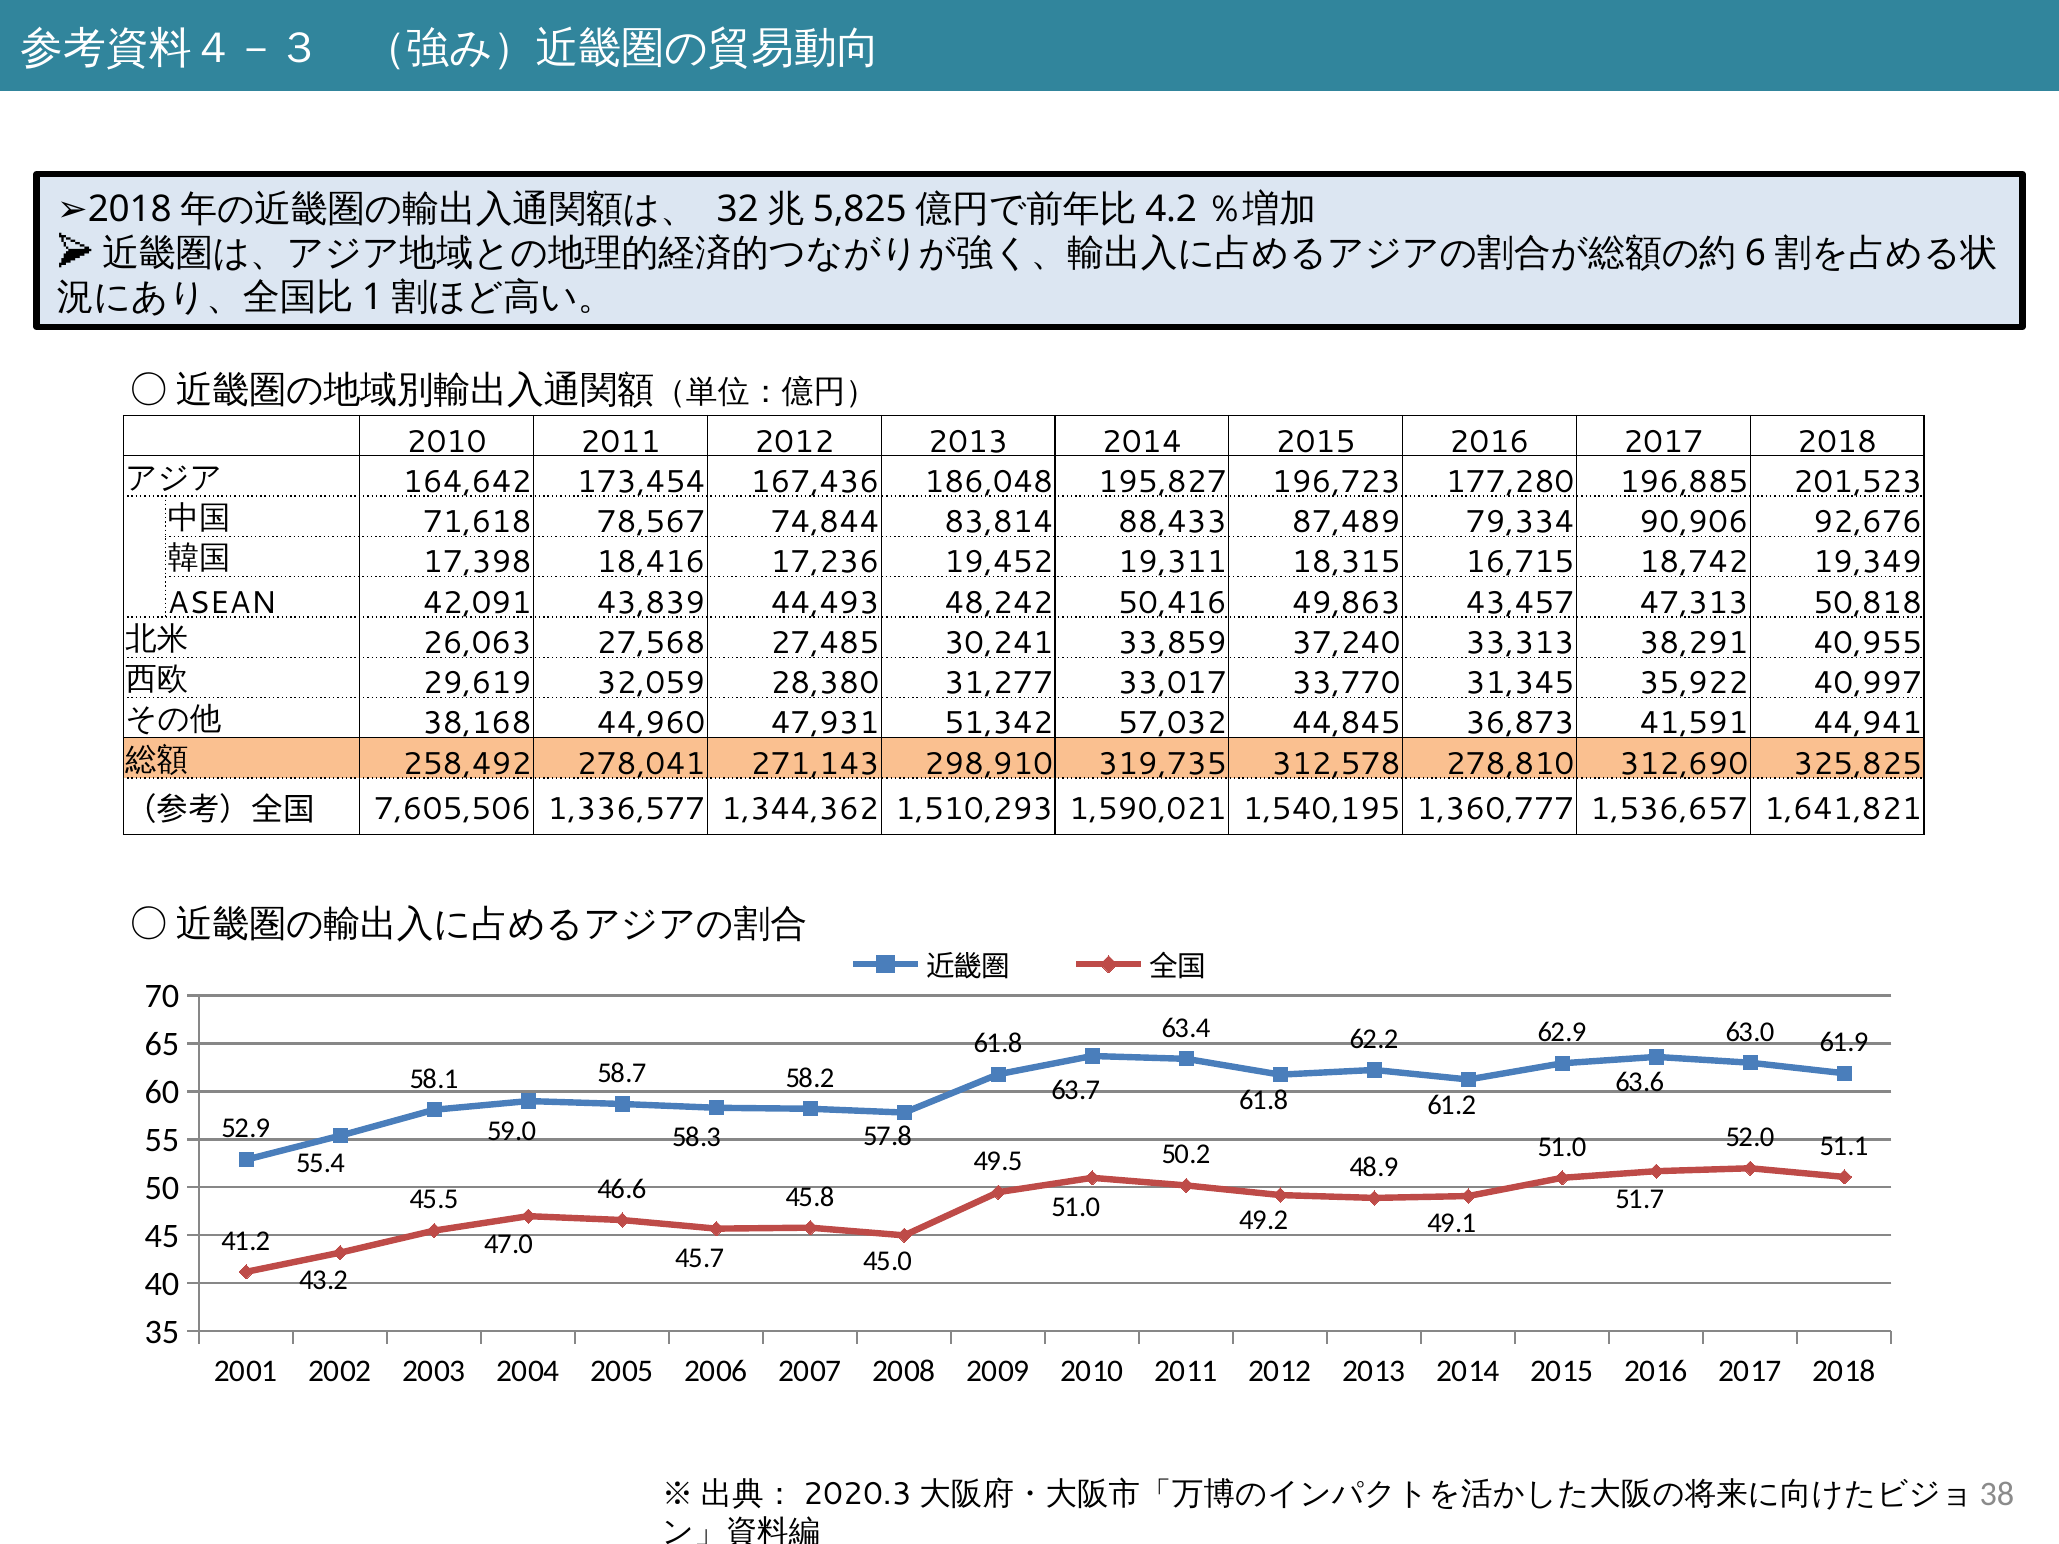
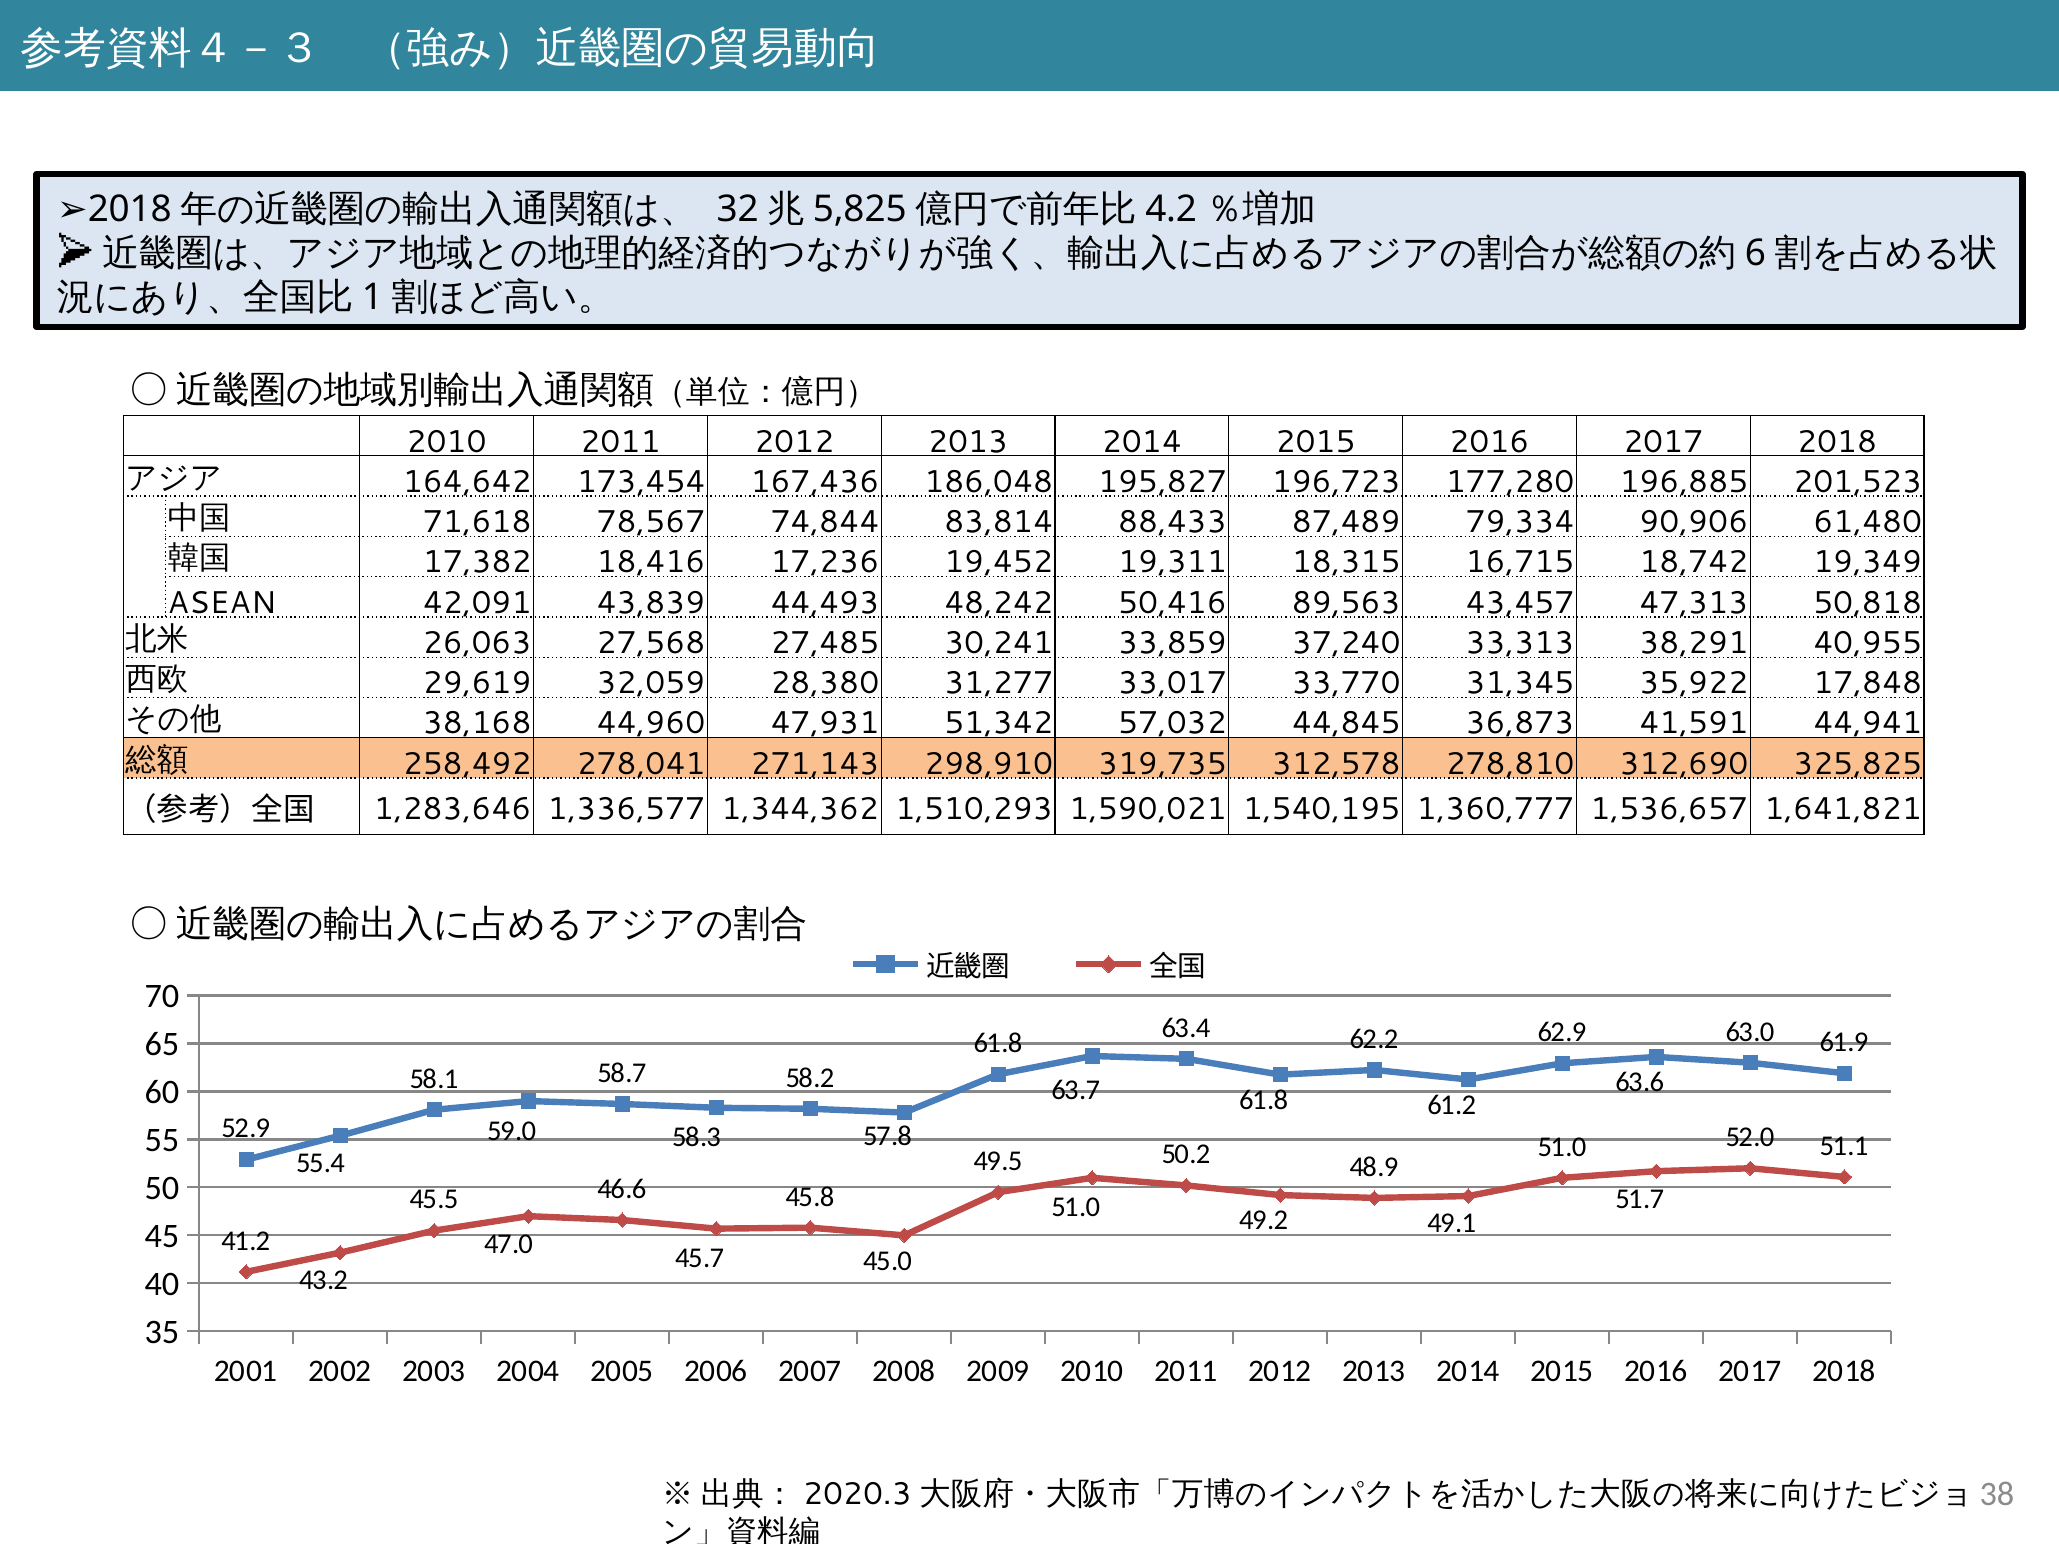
92,676: 92,676 -> 61,480
17,398: 17,398 -> 17,382
49,863: 49,863 -> 89,563
40,997: 40,997 -> 17,848
7,605,506: 7,605,506 -> 1,283,646
